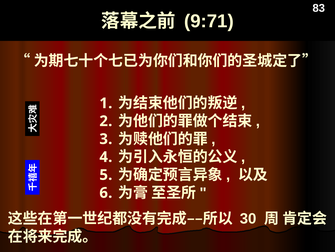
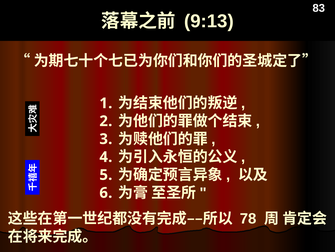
9:71: 9:71 -> 9:13
30: 30 -> 78
